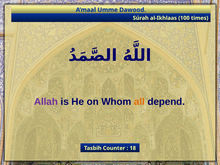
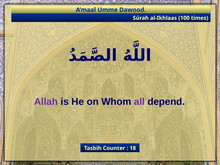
all colour: orange -> purple
